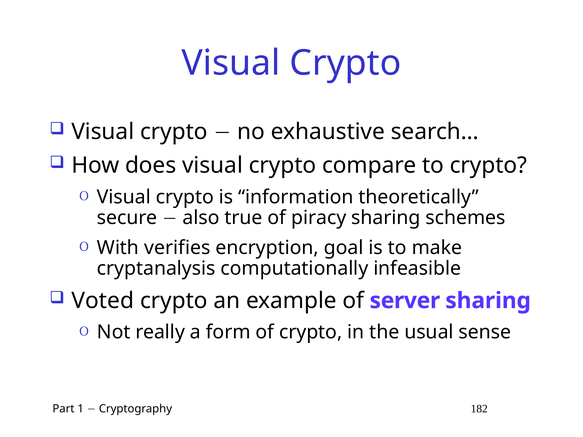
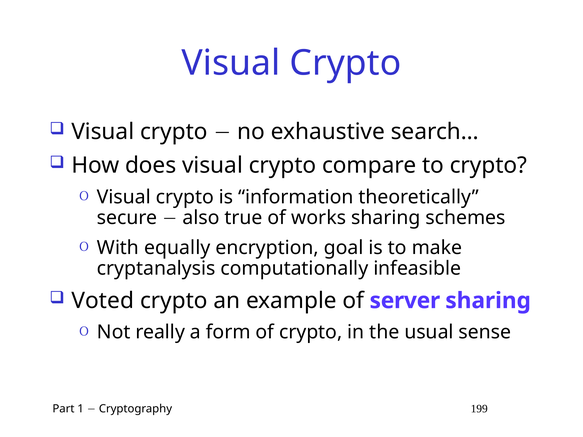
piracy: piracy -> works
verifies: verifies -> equally
182: 182 -> 199
